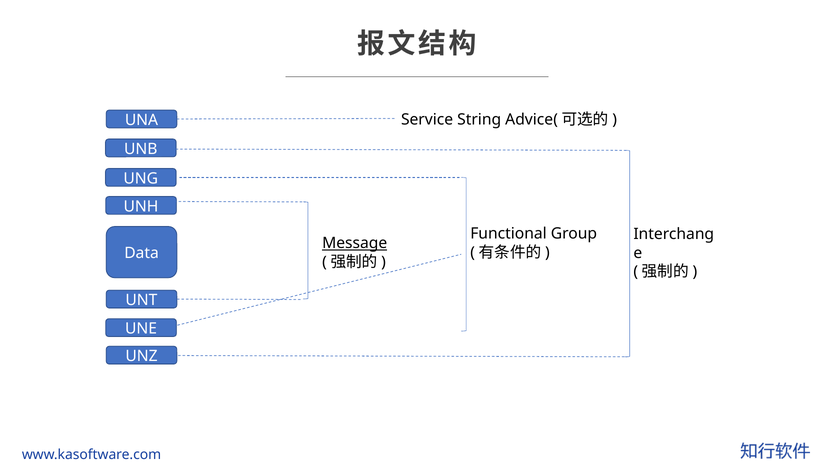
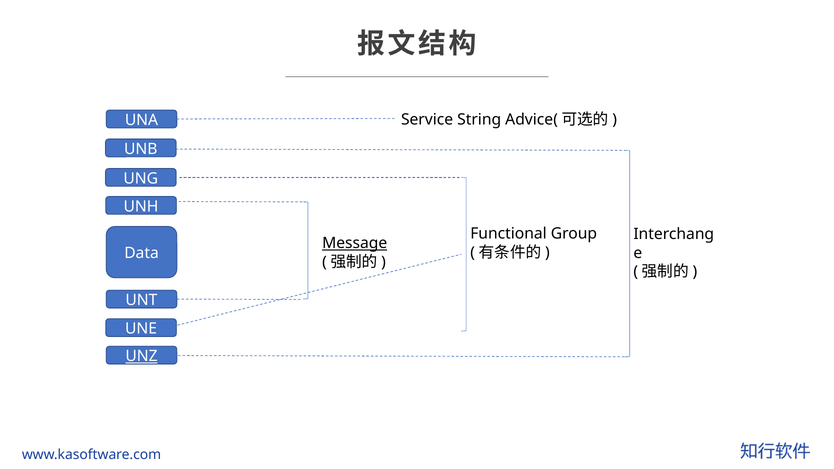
UNZ underline: none -> present
